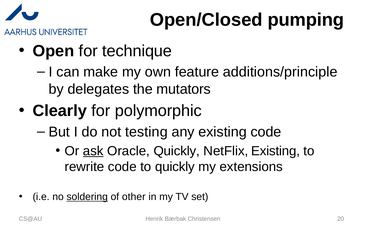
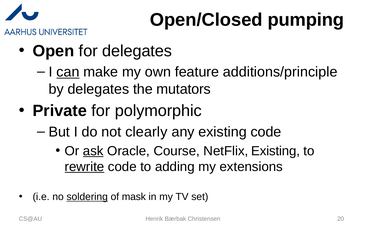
for technique: technique -> delegates
can underline: none -> present
Clearly: Clearly -> Private
testing: testing -> clearly
Oracle Quickly: Quickly -> Course
rewrite underline: none -> present
to quickly: quickly -> adding
other: other -> mask
